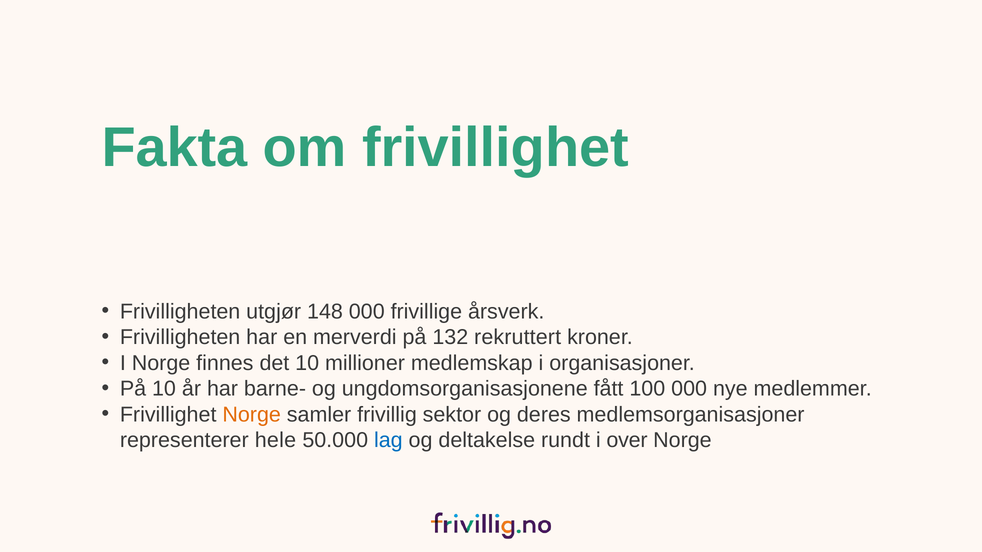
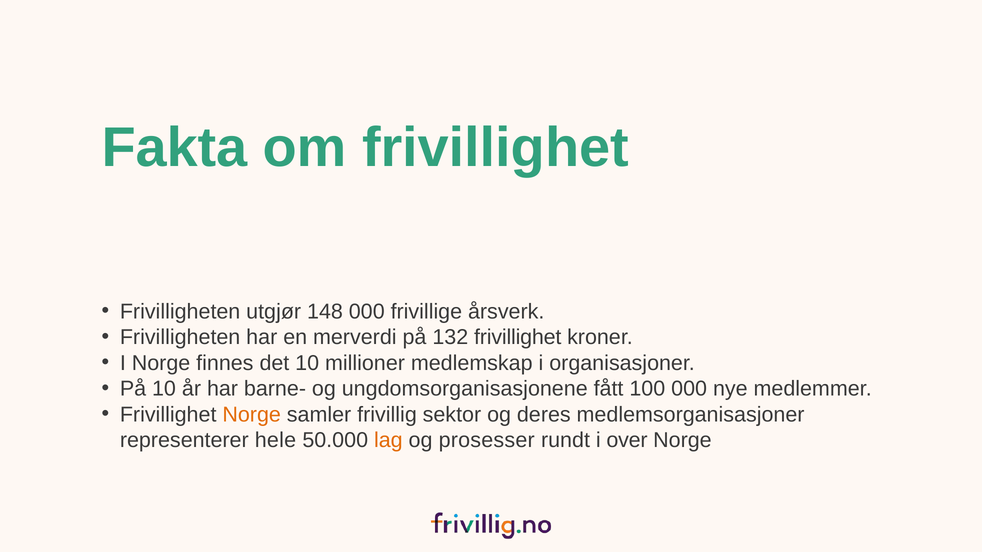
132 rekruttert: rekruttert -> frivillighet
lag colour: blue -> orange
deltakelse: deltakelse -> prosesser
